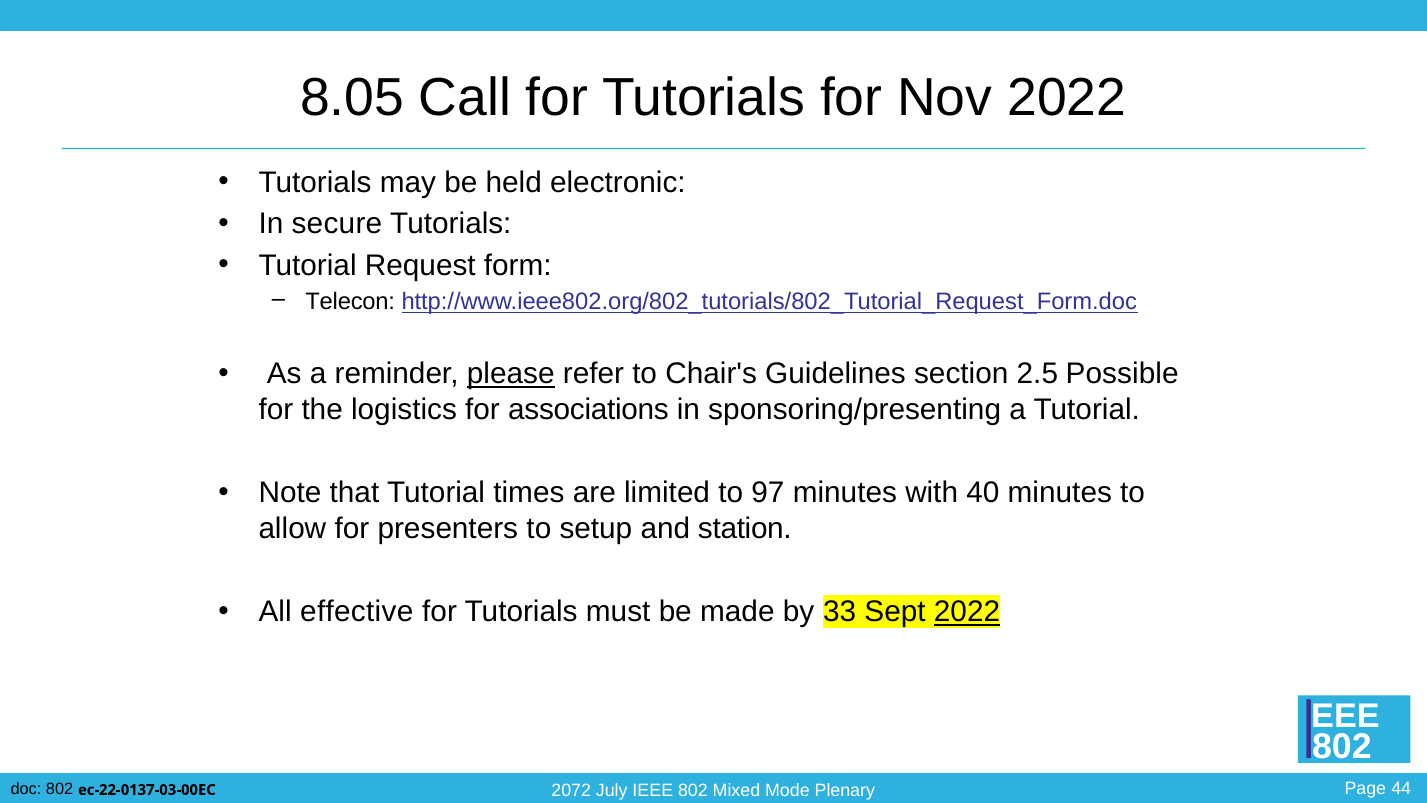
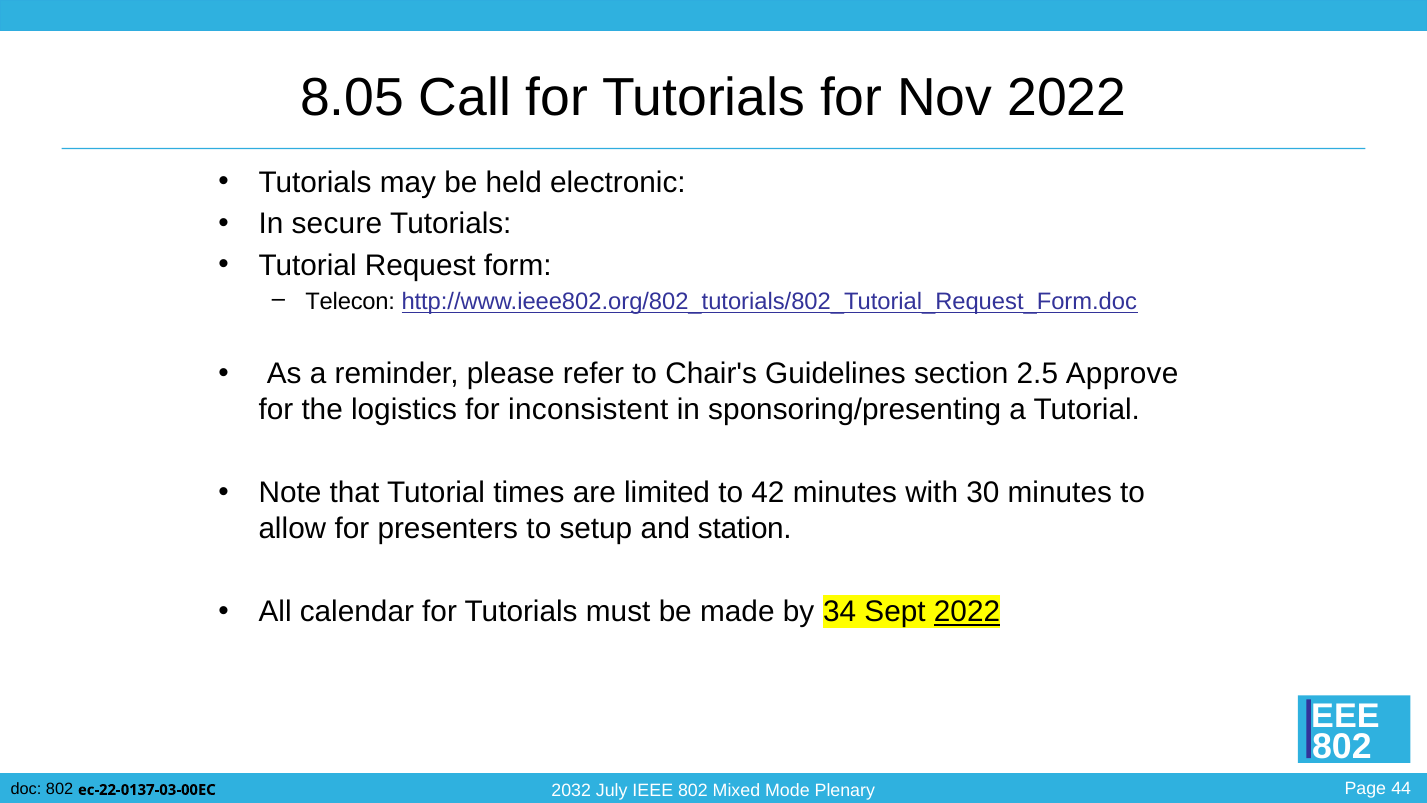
please underline: present -> none
Possible: Possible -> Approve
associations: associations -> inconsistent
97: 97 -> 42
40: 40 -> 30
effective: effective -> calendar
33: 33 -> 34
2072: 2072 -> 2032
